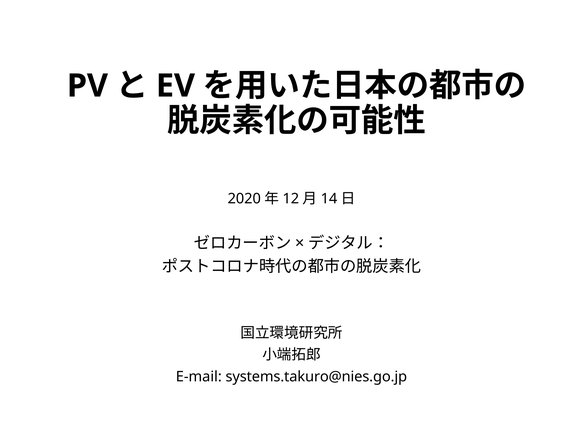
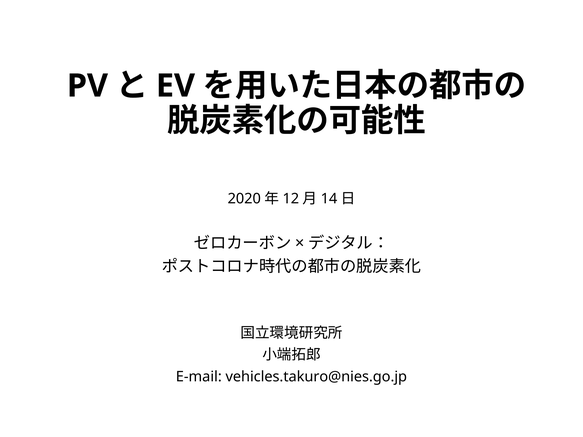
systems.takuro@nies.go.jp: systems.takuro@nies.go.jp -> vehicles.takuro@nies.go.jp
